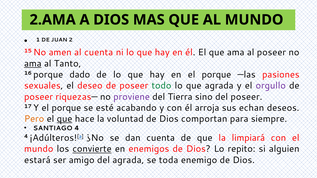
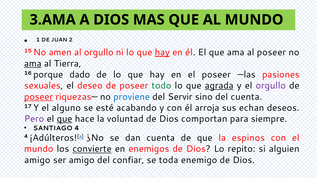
2.AMA: 2.AMA -> 3.AMA
al cuenta: cuenta -> orgullo
hay at (162, 52) underline: none -> present
Tanto: Tanto -> Tierra
en el porque: porque -> poseer
agrada at (219, 86) underline: none -> present
poseer at (39, 97) underline: none -> present
proviene colour: purple -> blue
Tierra: Tierra -> Servir
del poseer: poseer -> cuenta
Y el porque: porque -> alguno
Pero colour: orange -> purple
limpiará: limpiará -> espinos
estará at (37, 160): estará -> amigo
del agrada: agrada -> confiar
